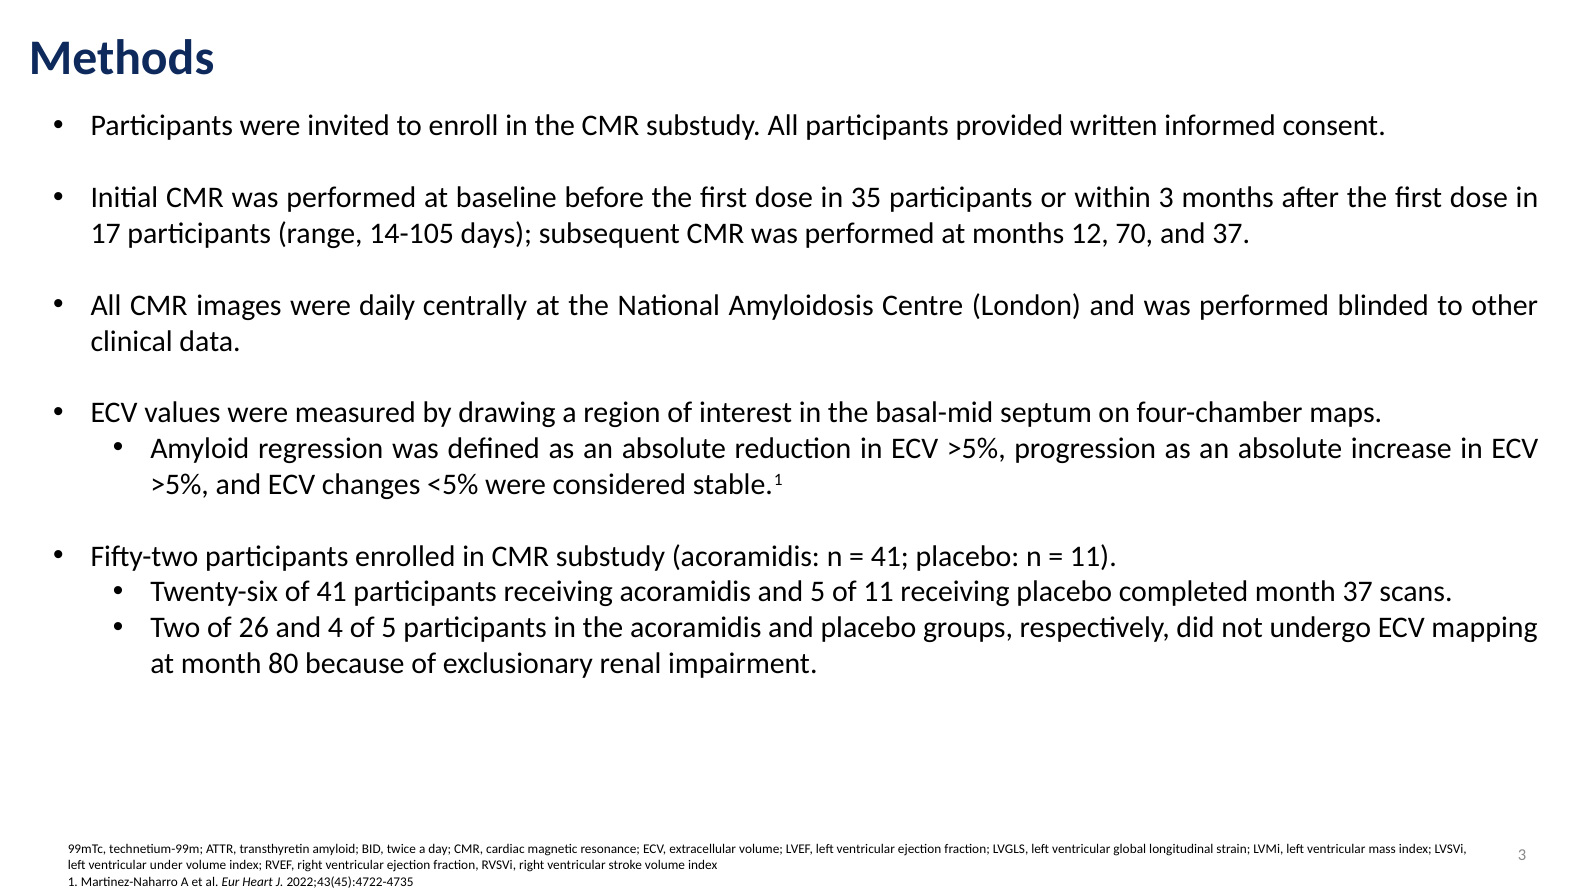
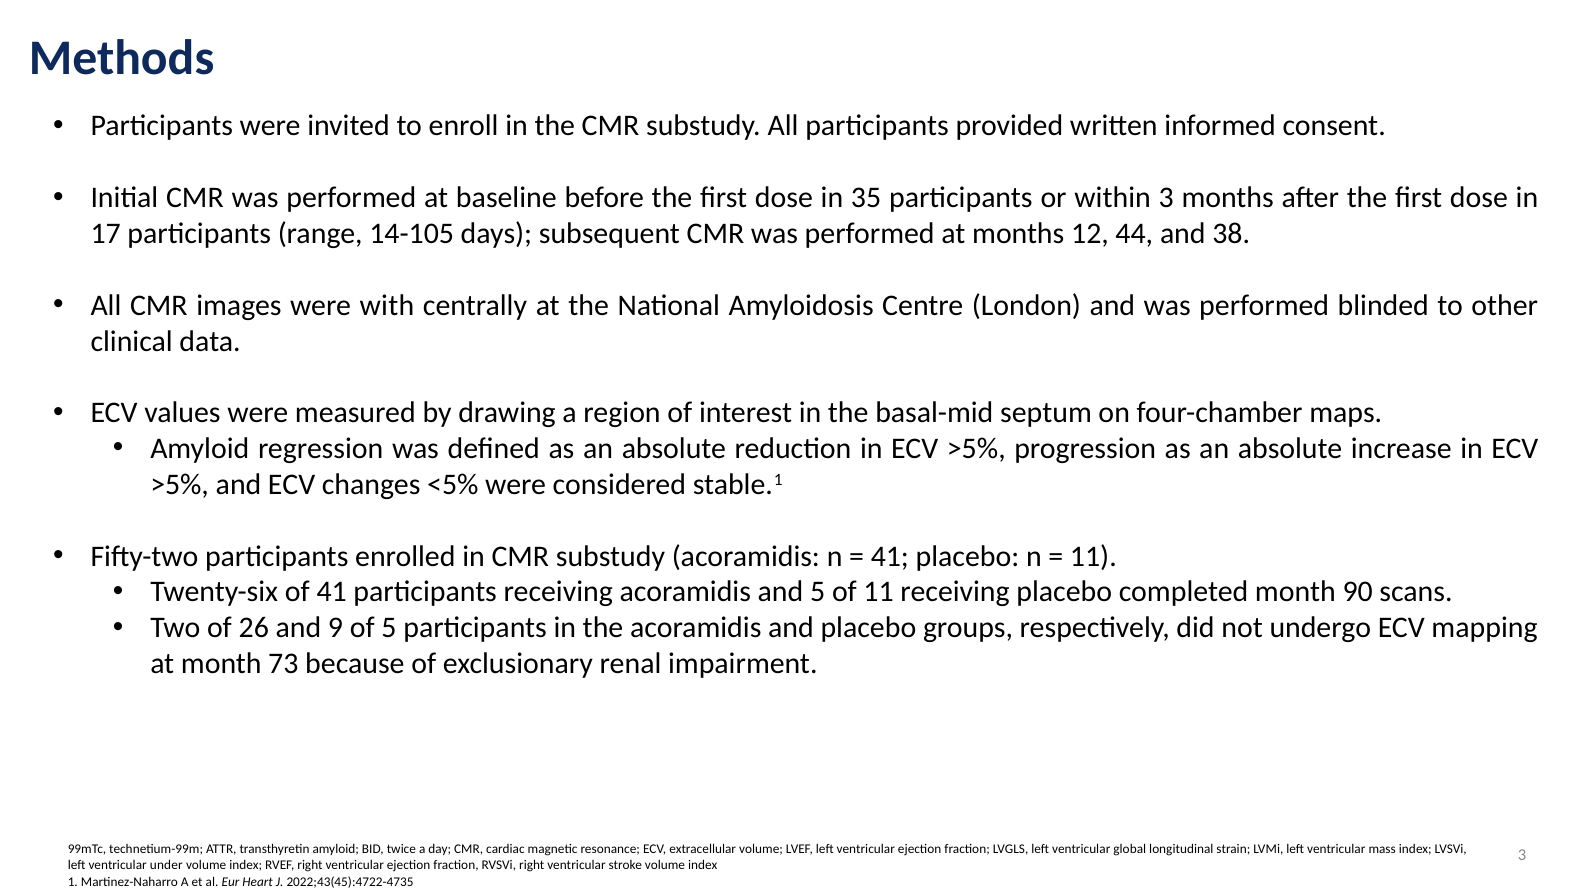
70: 70 -> 44
and 37: 37 -> 38
daily: daily -> with
month 37: 37 -> 90
4: 4 -> 9
80: 80 -> 73
